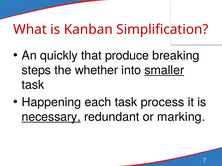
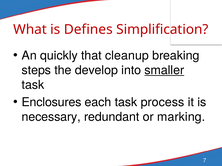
Kanban: Kanban -> Defines
produce: produce -> cleanup
whether: whether -> develop
Happening: Happening -> Enclosures
necessary underline: present -> none
